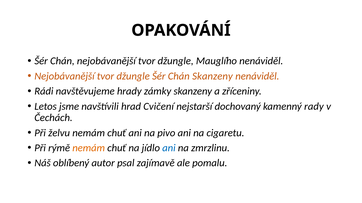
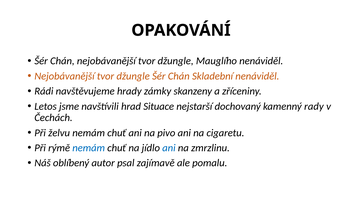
Chán Skanzeny: Skanzeny -> Skladební
Cvičení: Cvičení -> Situace
nemám at (89, 148) colour: orange -> blue
